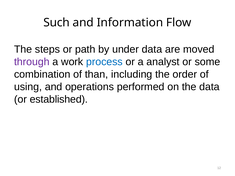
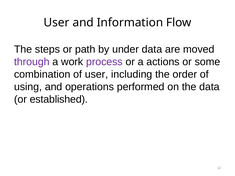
Such at (57, 23): Such -> User
process colour: blue -> purple
analyst: analyst -> actions
of than: than -> user
